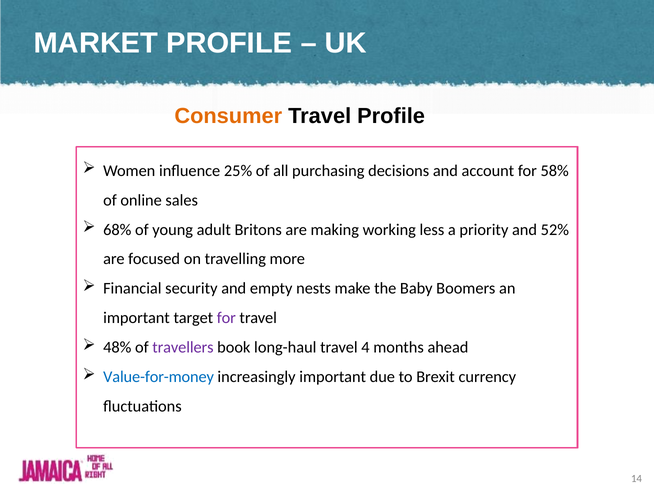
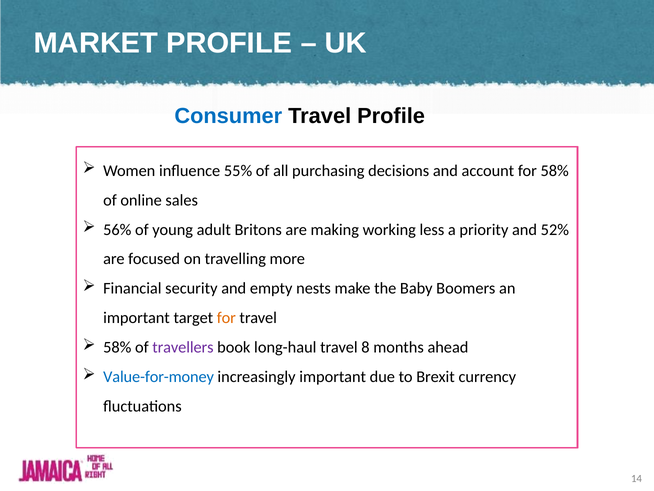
Consumer colour: orange -> blue
25%: 25% -> 55%
68%: 68% -> 56%
for at (226, 318) colour: purple -> orange
48% at (117, 347): 48% -> 58%
4: 4 -> 8
